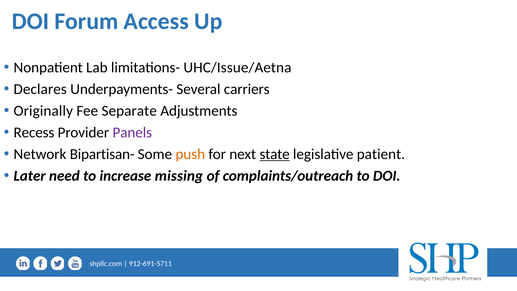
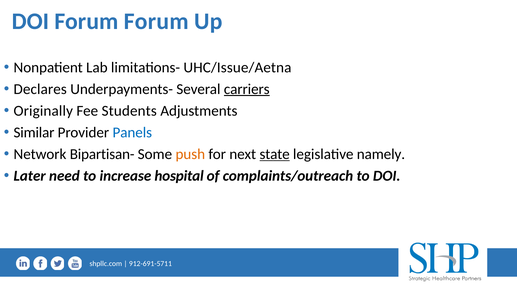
Forum Access: Access -> Forum
carriers underline: none -> present
Separate: Separate -> Students
Recess: Recess -> Similar
Panels colour: purple -> blue
patient: patient -> namely
missing: missing -> hospital
